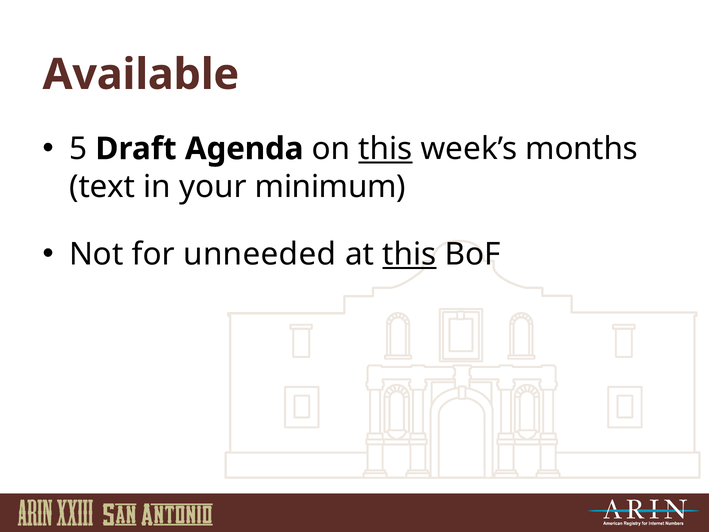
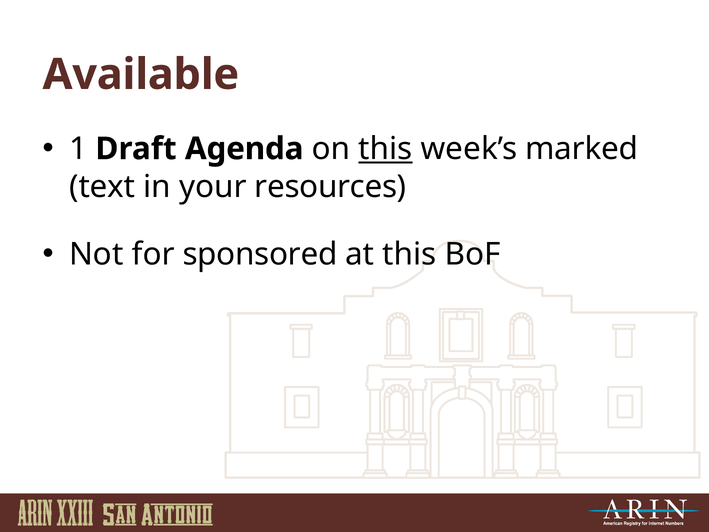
5: 5 -> 1
months: months -> marked
minimum: minimum -> resources
unneeded: unneeded -> sponsored
this at (409, 254) underline: present -> none
